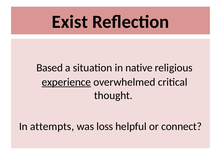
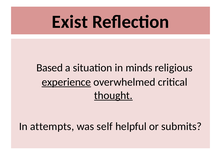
native: native -> minds
thought underline: none -> present
loss: loss -> self
connect: connect -> submits
